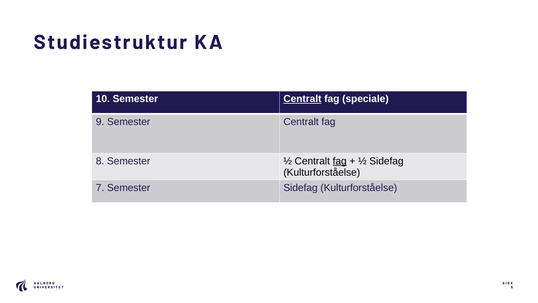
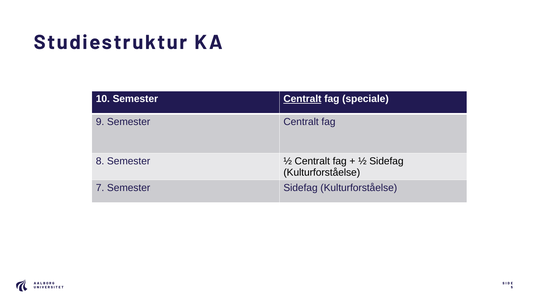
fag at (340, 161) underline: present -> none
